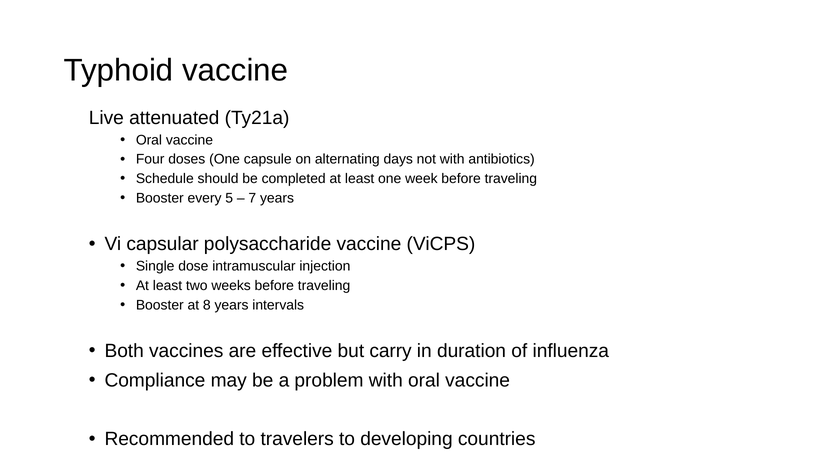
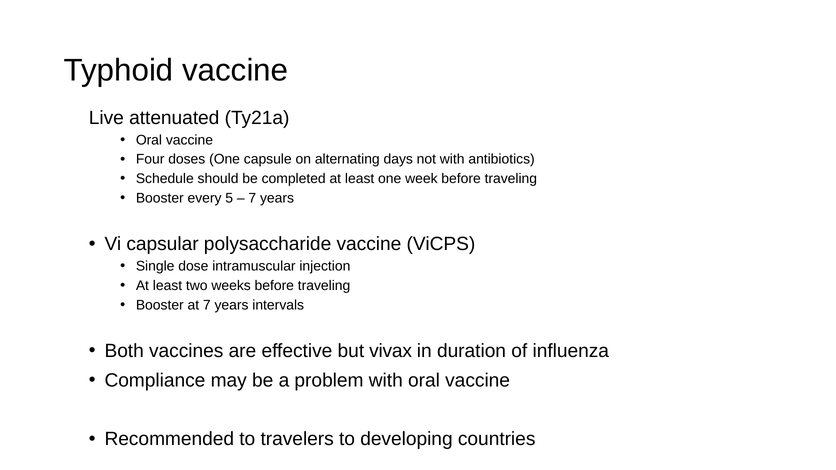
at 8: 8 -> 7
carry: carry -> vivax
